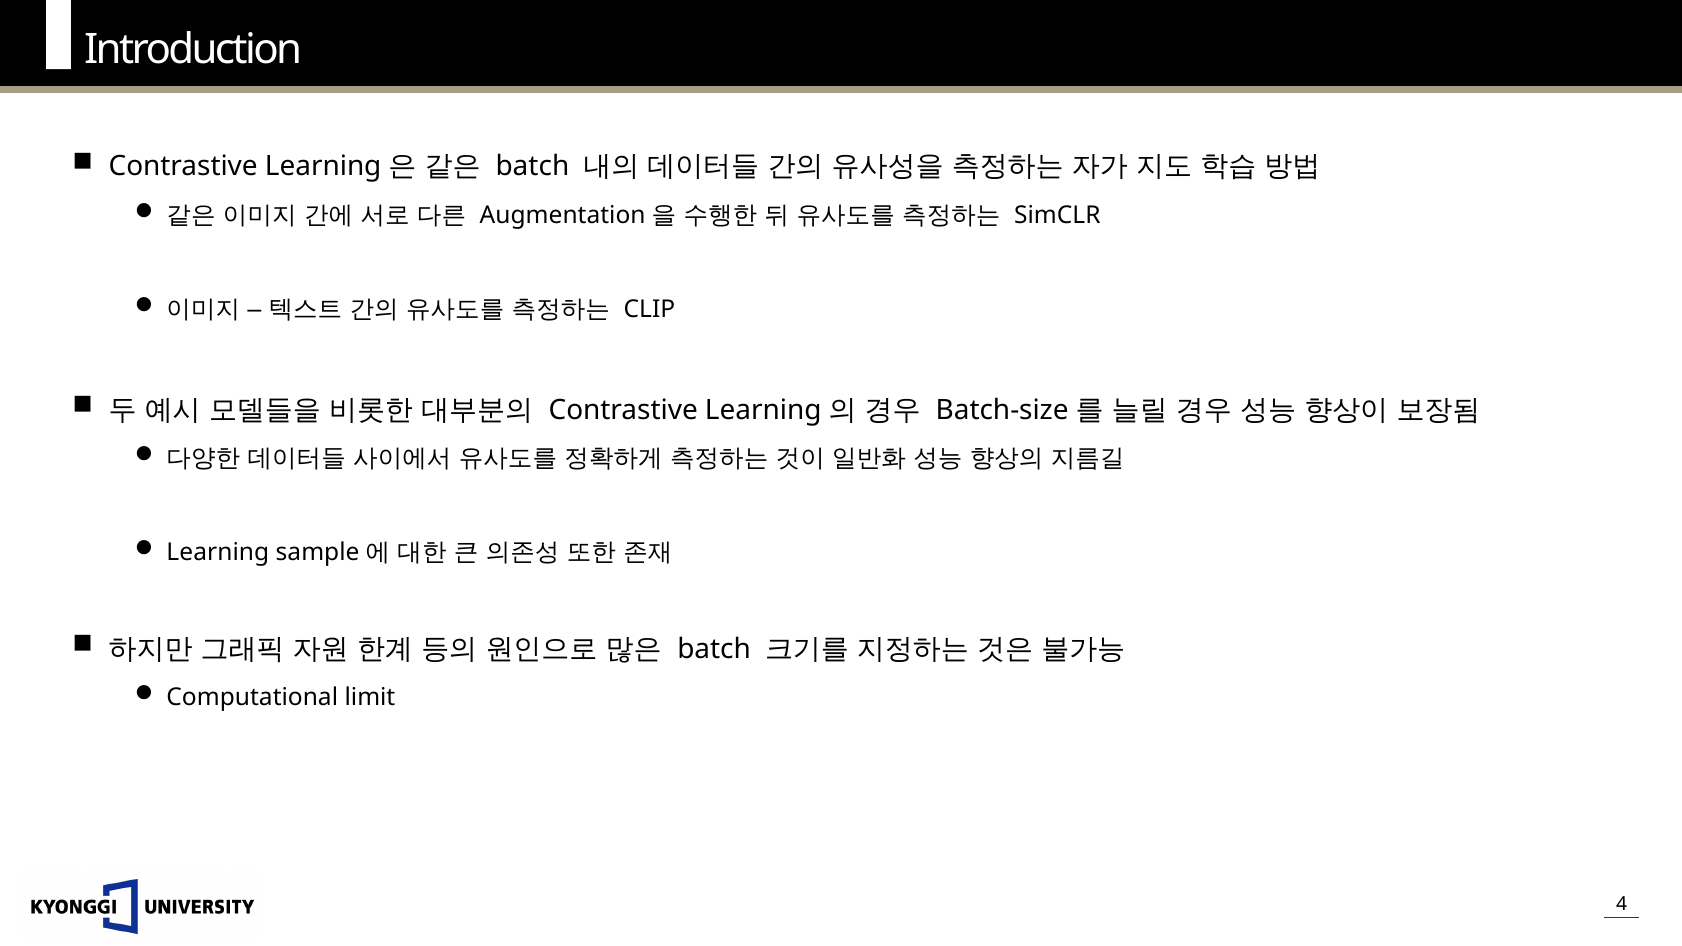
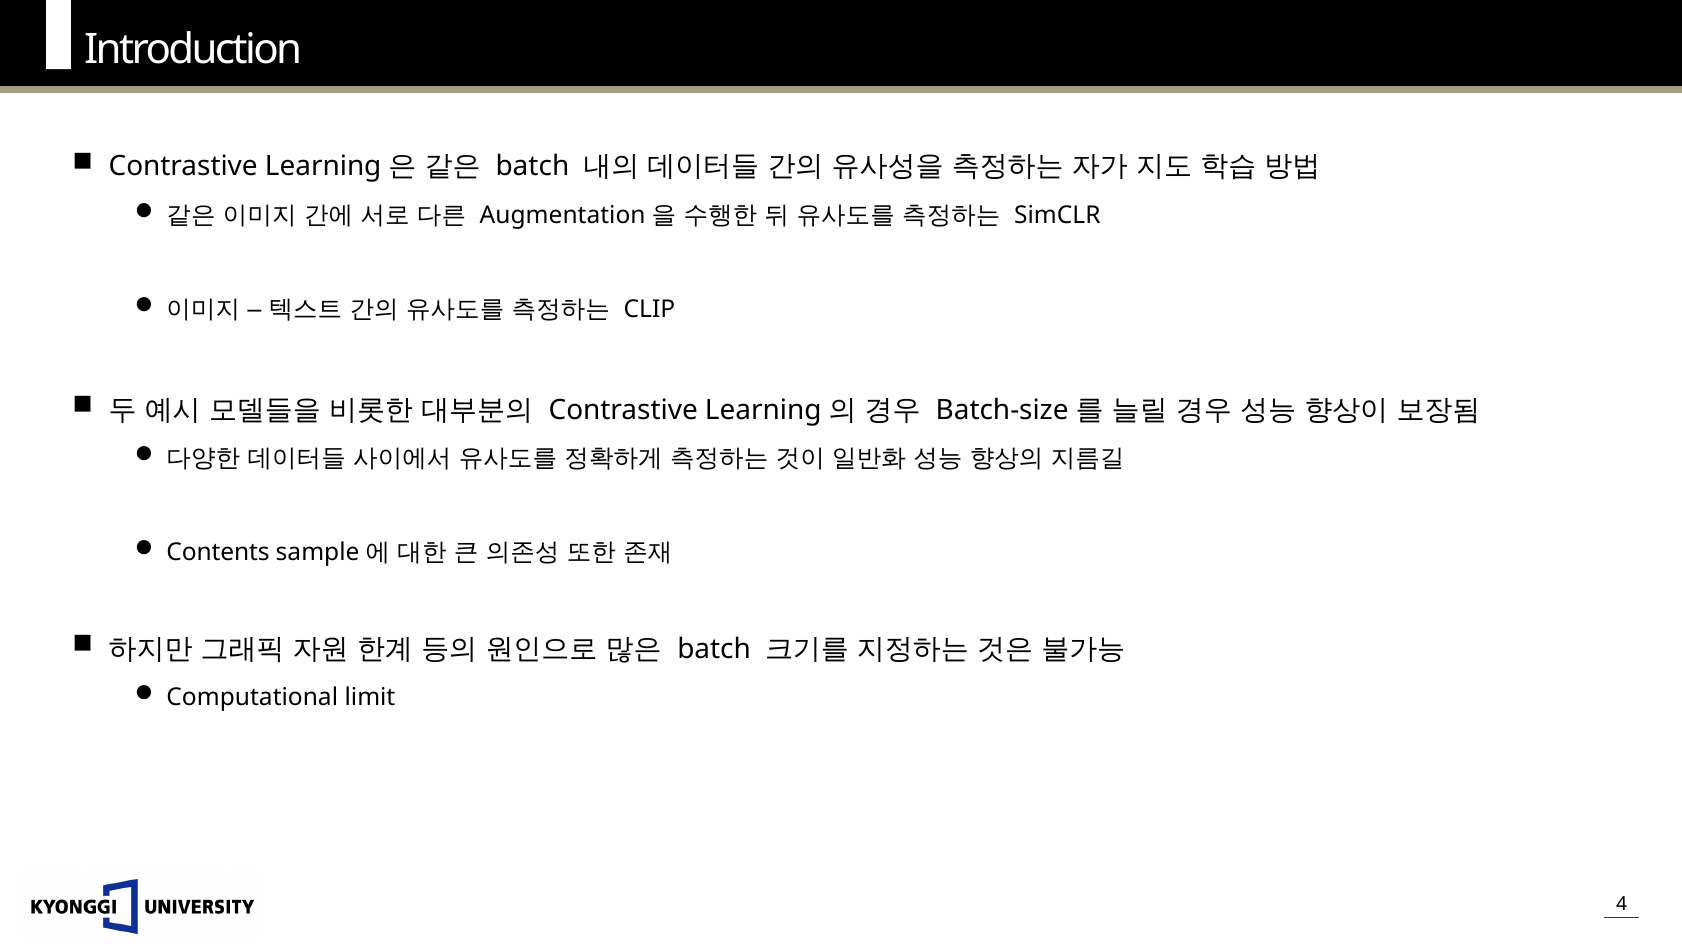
Learning at (218, 553): Learning -> Contents
